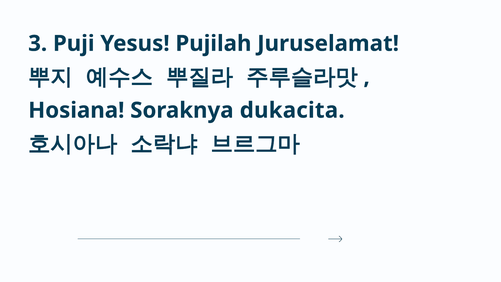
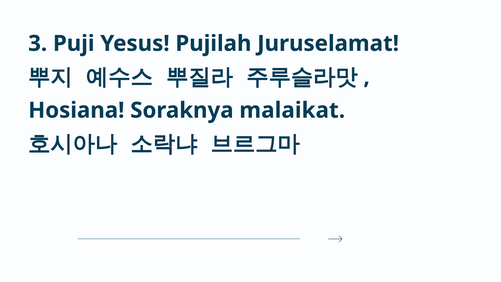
dukacita: dukacita -> malaikat
